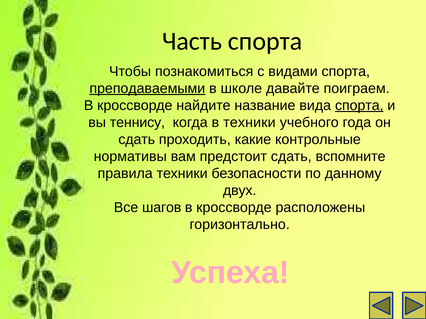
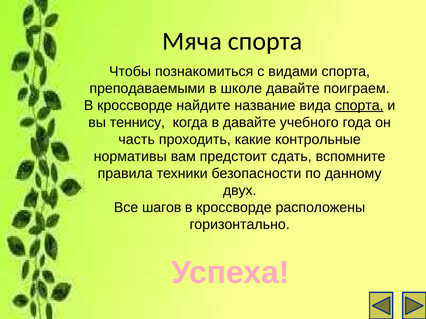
Часть: Часть -> Мяча
преподаваемыми underline: present -> none
в техники: техники -> давайте
сдать at (137, 140): сдать -> часть
